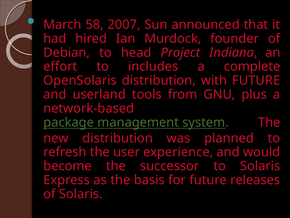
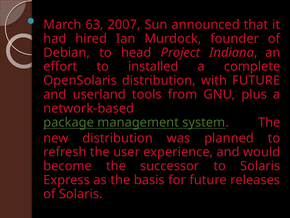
58: 58 -> 63
includes: includes -> installed
